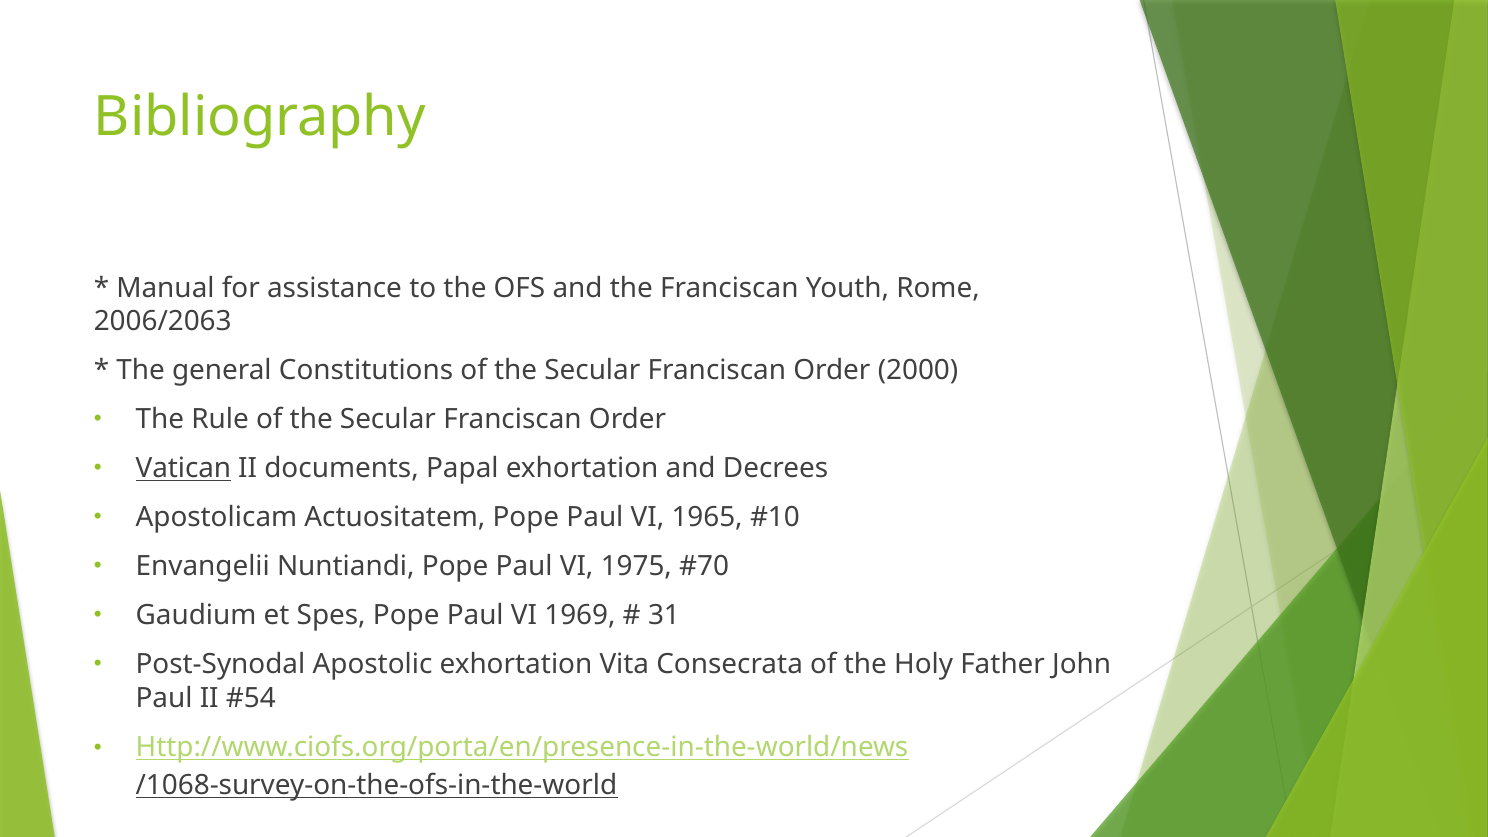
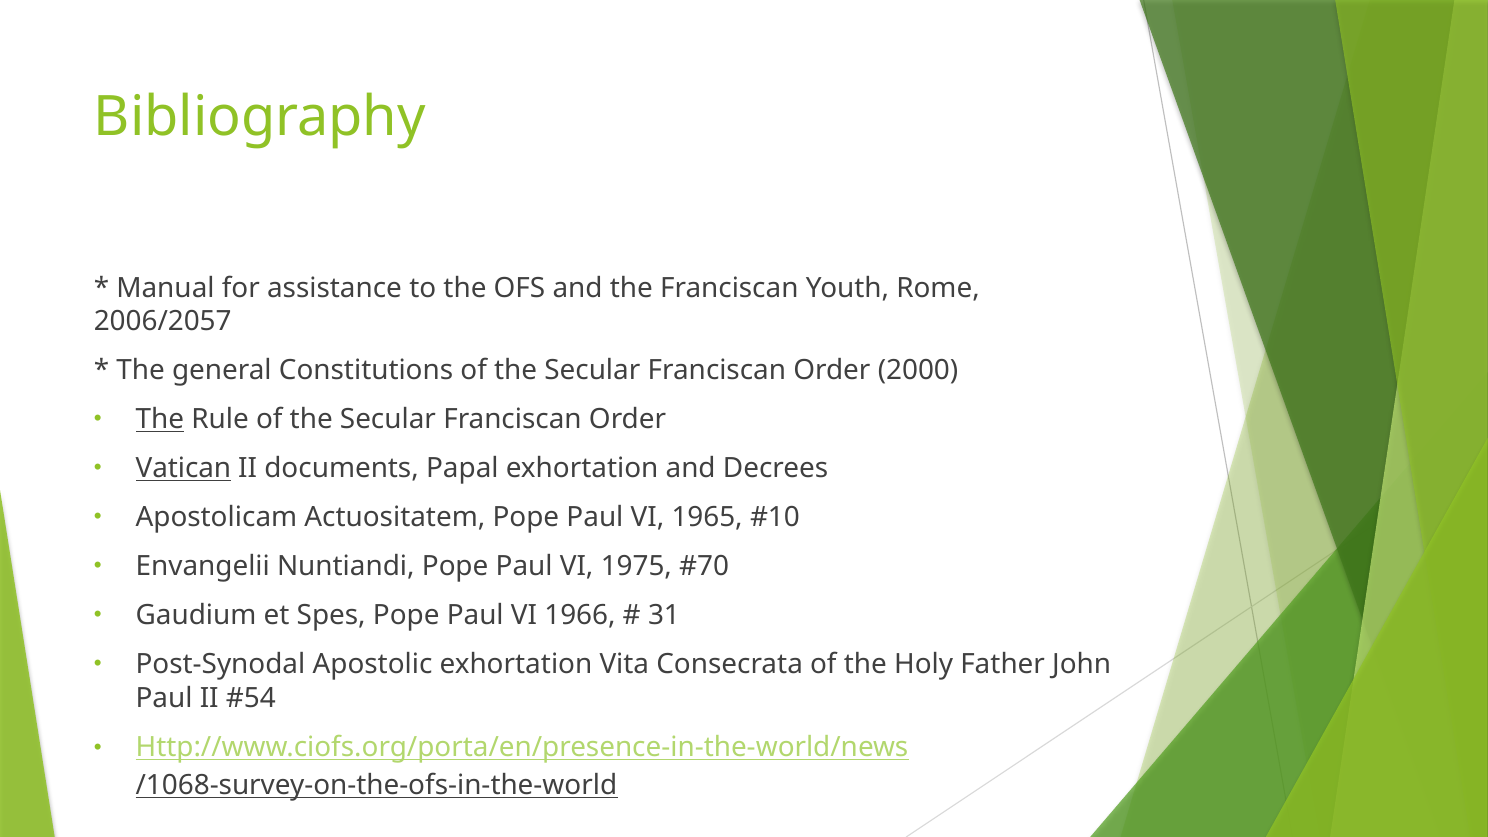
2006/2063: 2006/2063 -> 2006/2057
The at (160, 419) underline: none -> present
1969: 1969 -> 1966
